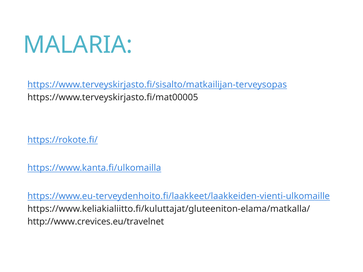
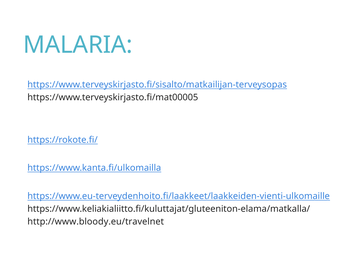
http://www.crevices.eu/travelnet: http://www.crevices.eu/travelnet -> http://www.bloody.eu/travelnet
